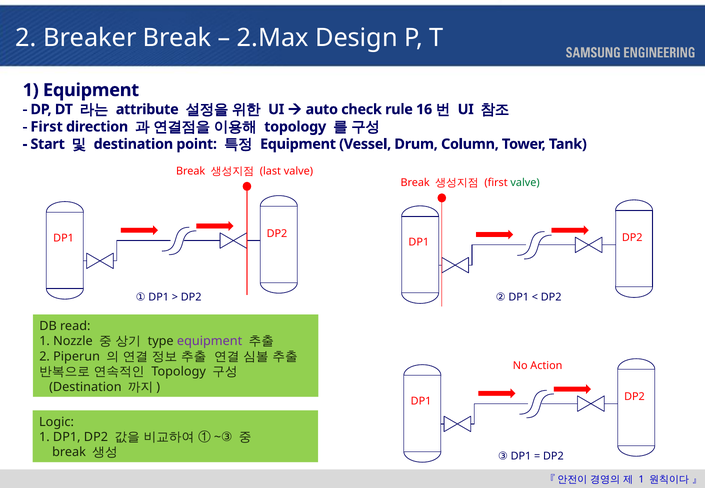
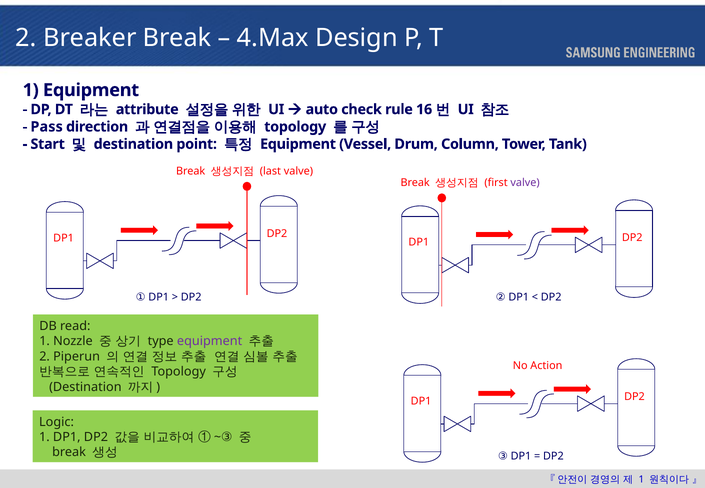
2.Max: 2.Max -> 4.Max
First at (47, 127): First -> Pass
valve at (525, 183) colour: green -> purple
